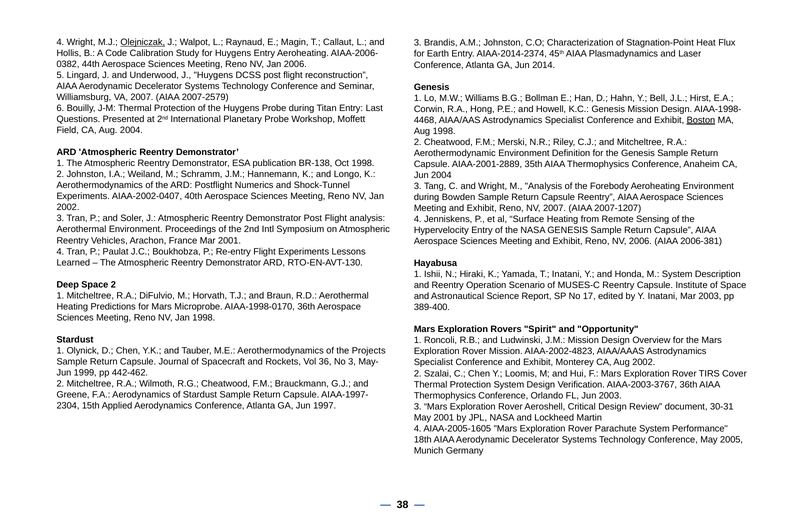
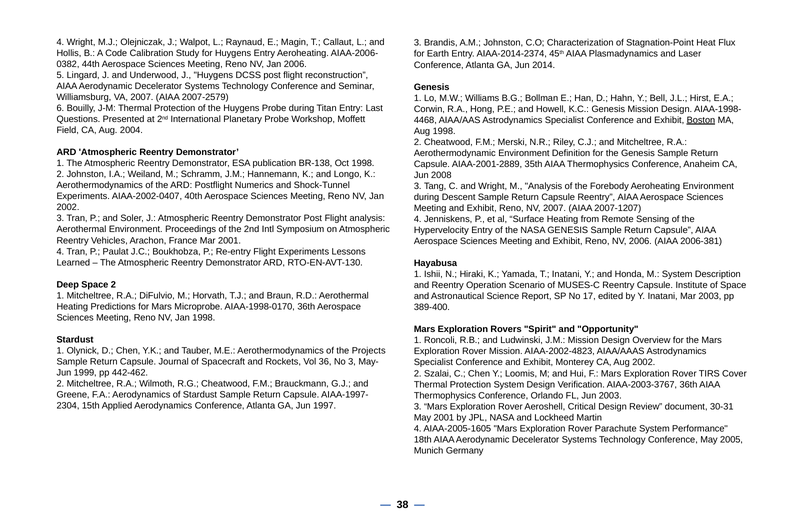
Olejniczak underline: present -> none
Jun 2004: 2004 -> 2008
Bowden: Bowden -> Descent
